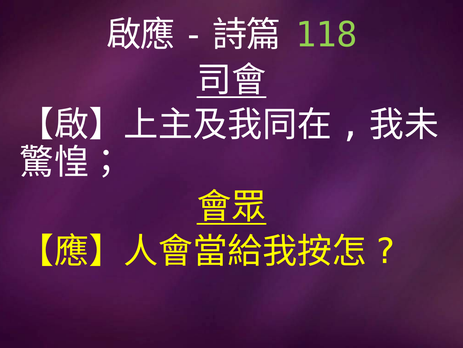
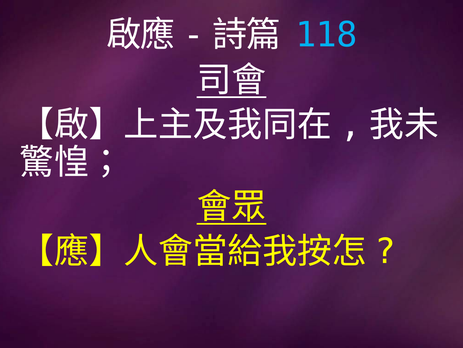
118 colour: light green -> light blue
